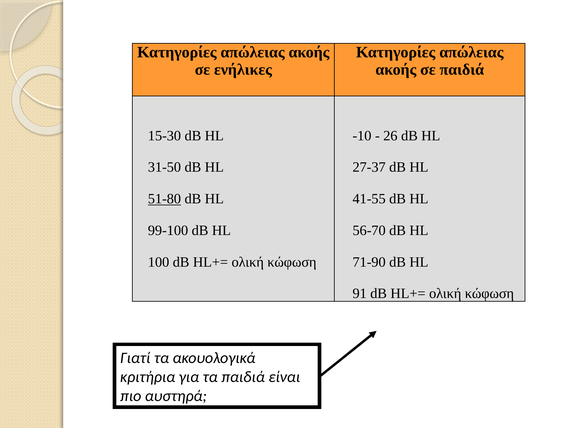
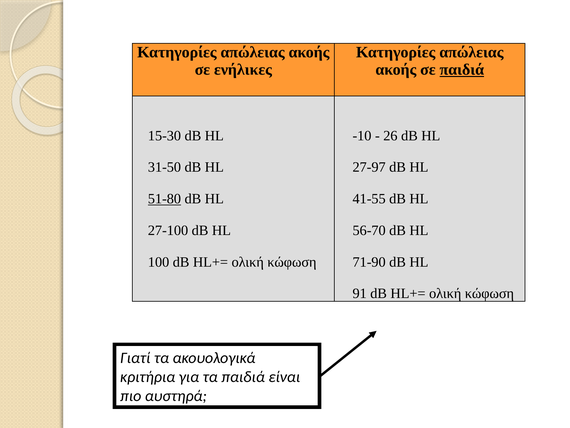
παιδιά at (462, 70) underline: none -> present
27-37: 27-37 -> 27-97
99-100: 99-100 -> 27-100
